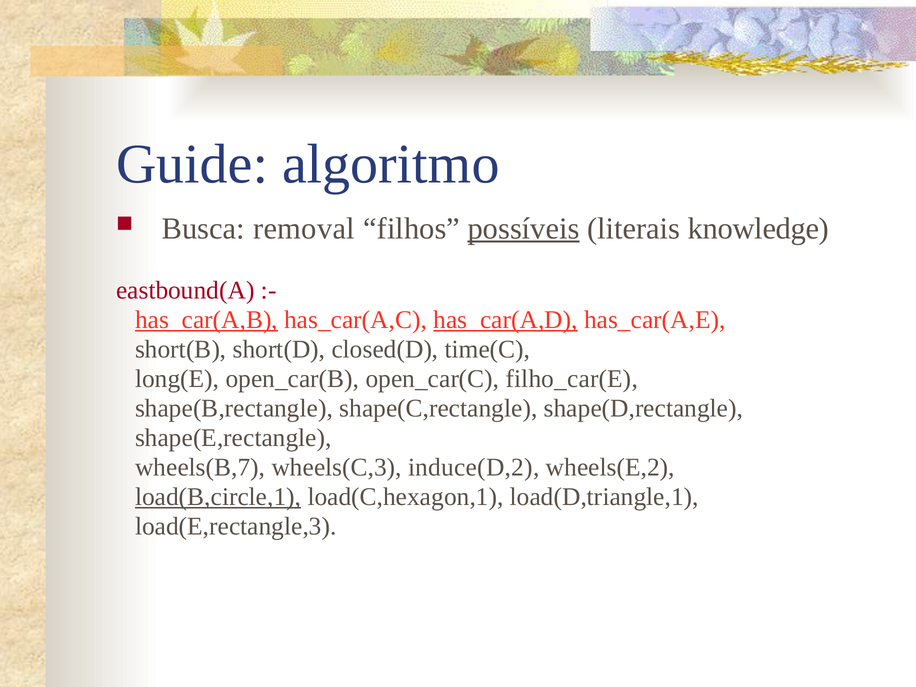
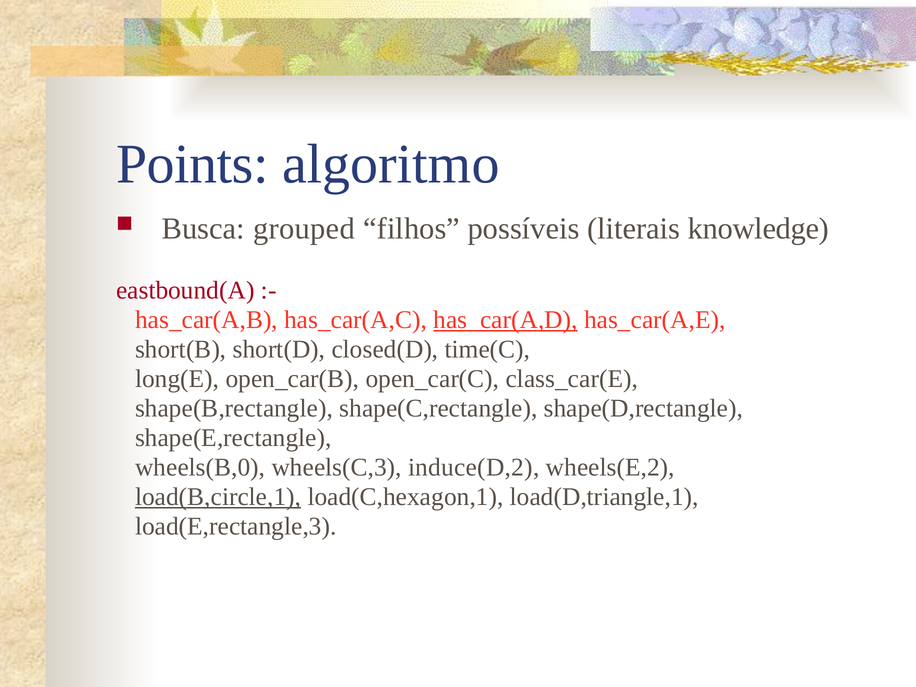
Guide: Guide -> Points
removal: removal -> grouped
possíveis underline: present -> none
has_car(A,B underline: present -> none
filho_car(E: filho_car(E -> class_car(E
wheels(B,7: wheels(B,7 -> wheels(B,0
